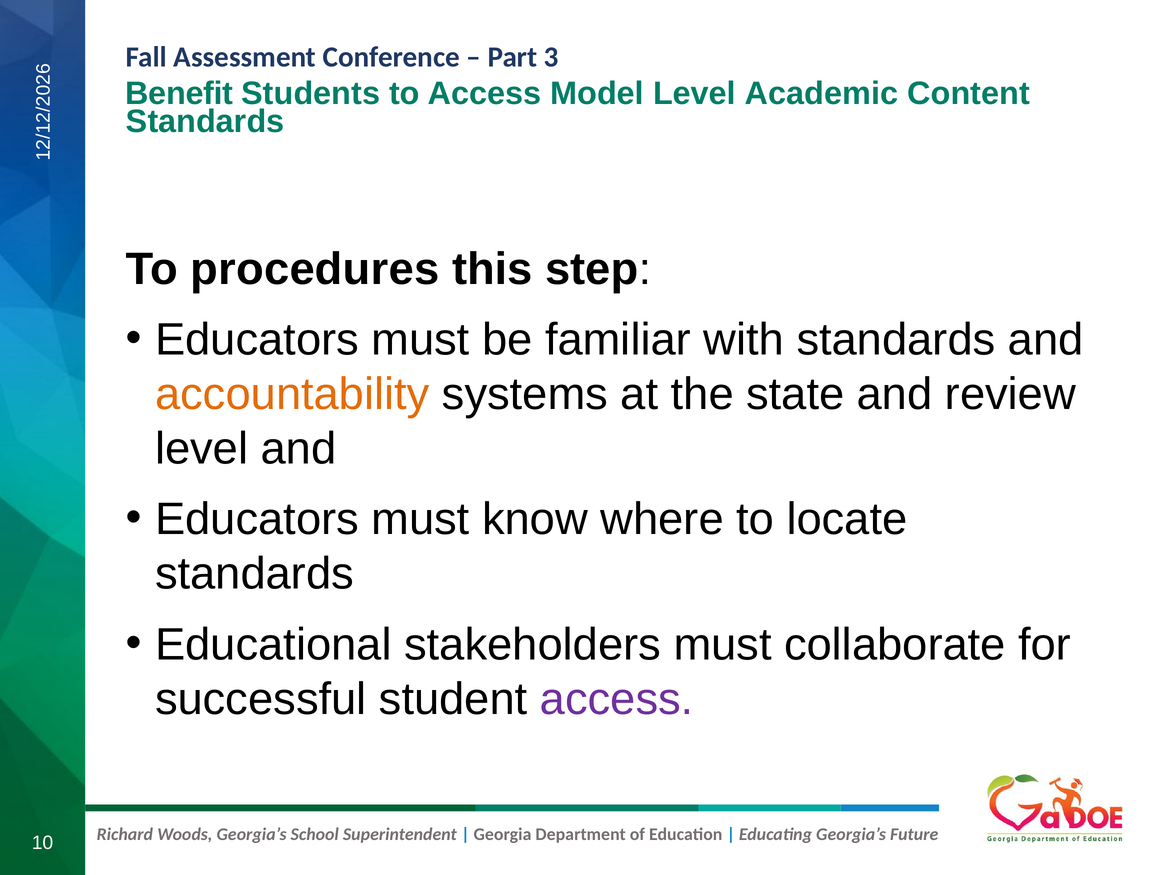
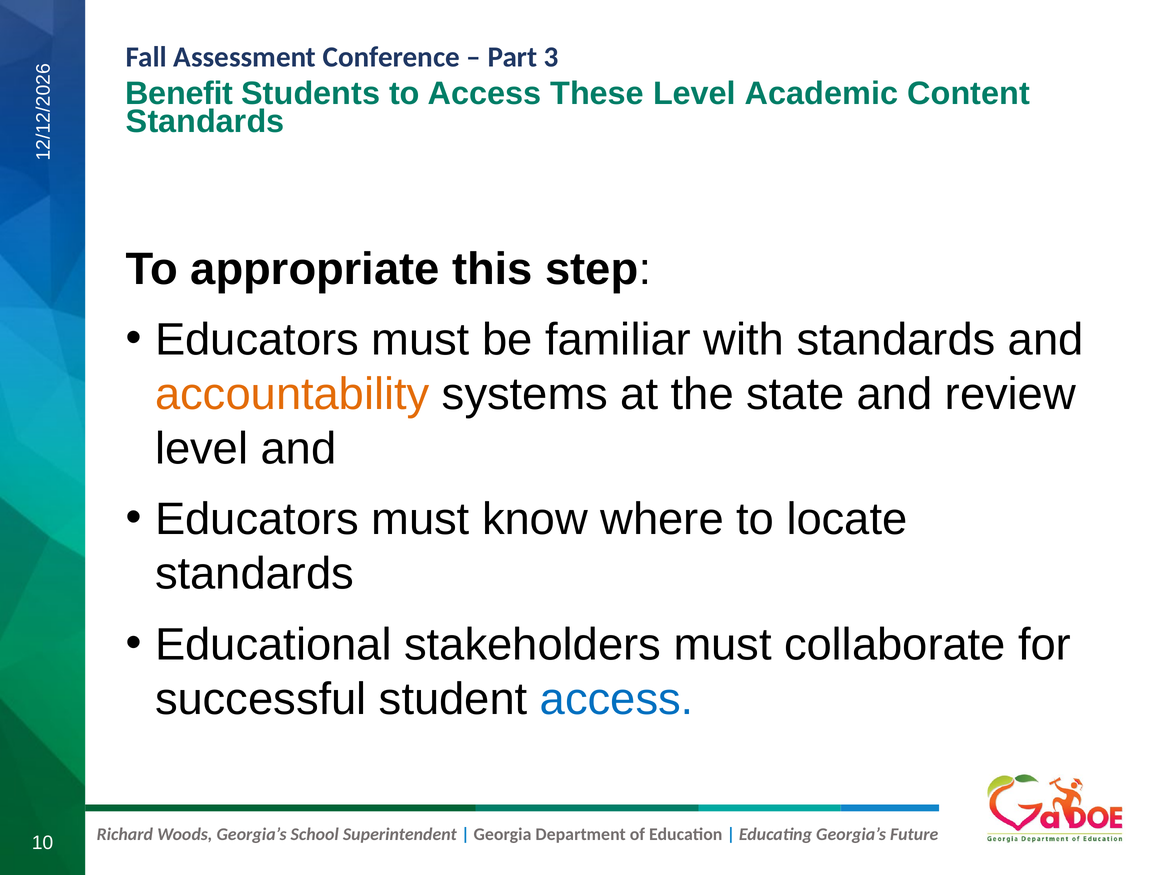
Model: Model -> These
procedures: procedures -> appropriate
access at (617, 699) colour: purple -> blue
